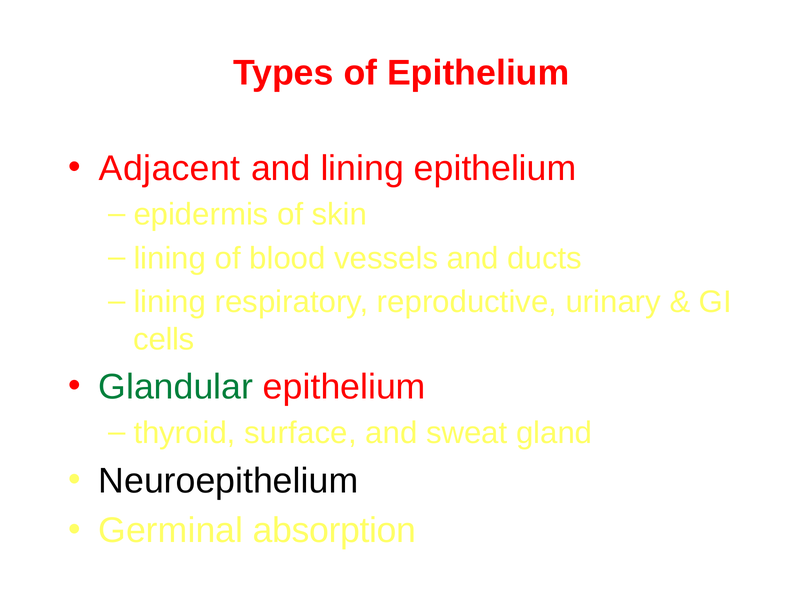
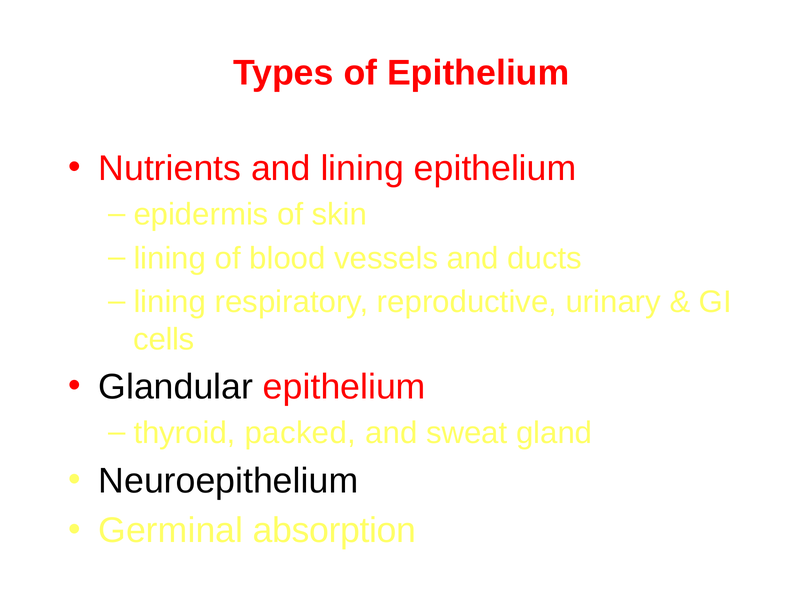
Adjacent: Adjacent -> Nutrients
Glandular colour: green -> black
surface: surface -> packed
